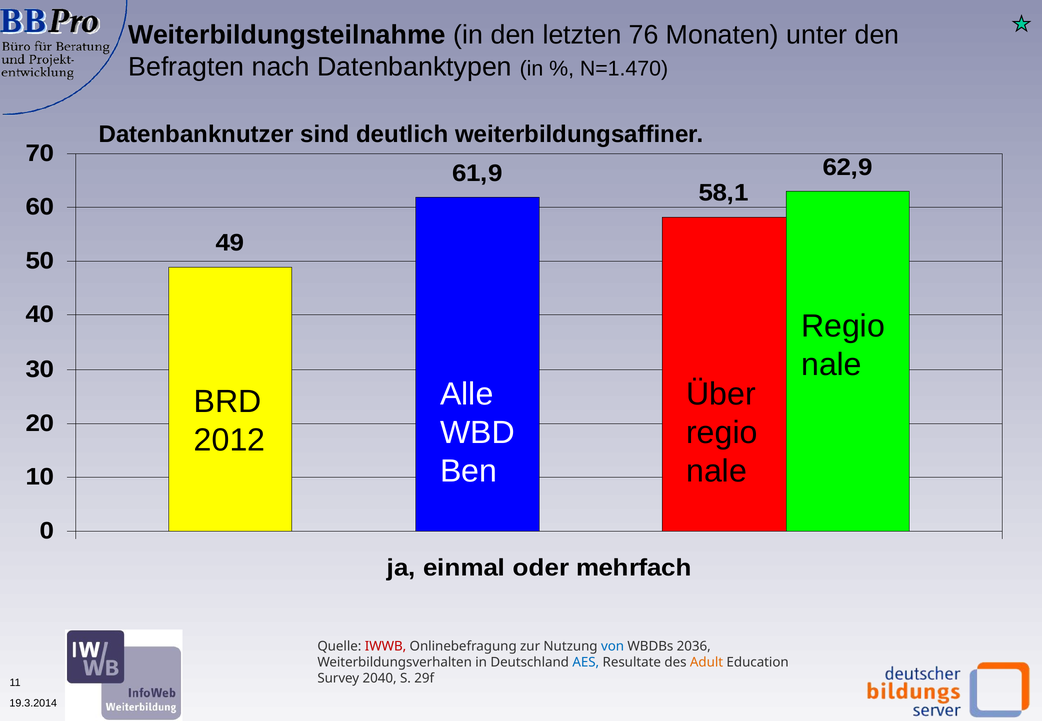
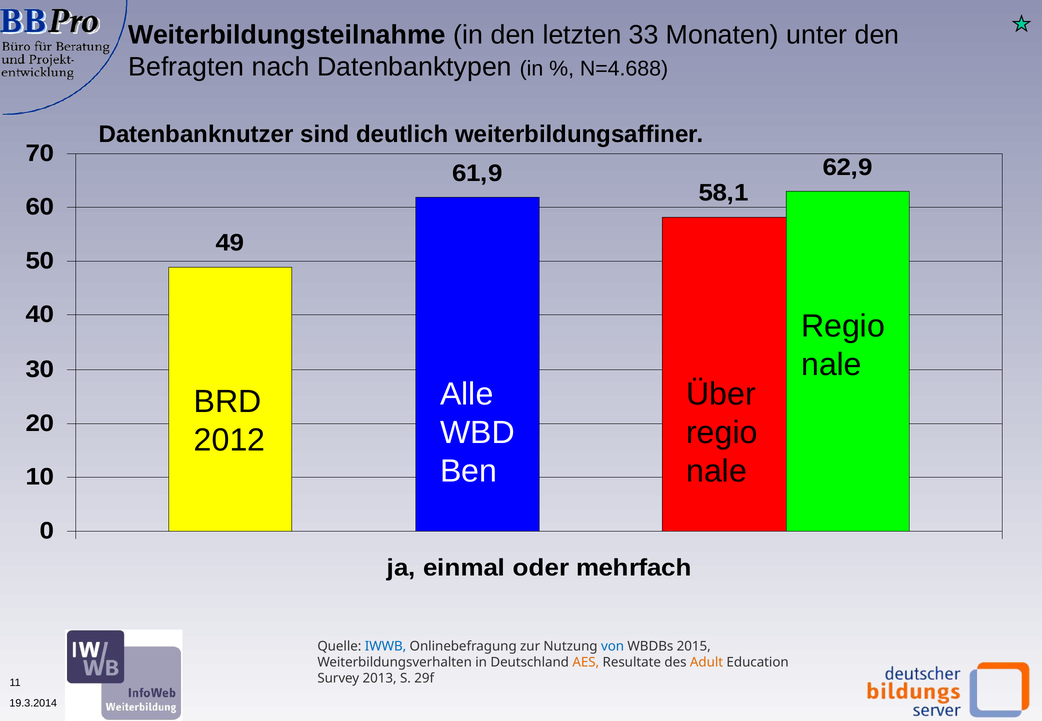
76: 76 -> 33
N=1.470: N=1.470 -> N=4.688
IWWB colour: red -> blue
2036: 2036 -> 2015
AES colour: blue -> orange
2040: 2040 -> 2013
